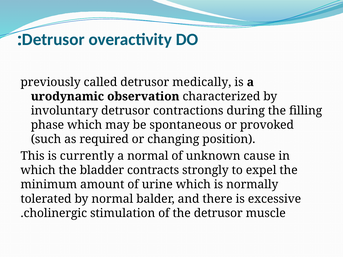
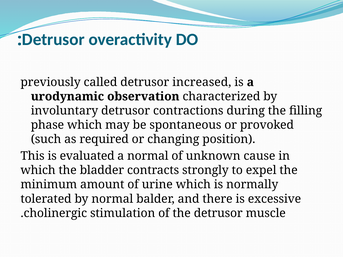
medically: medically -> increased
currently: currently -> evaluated
